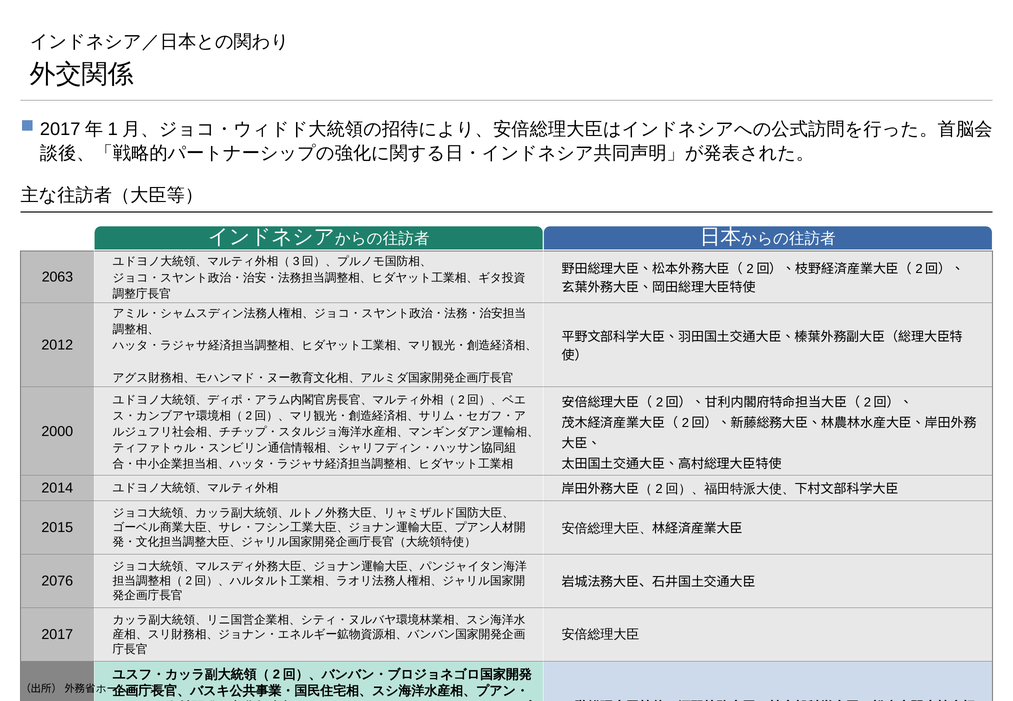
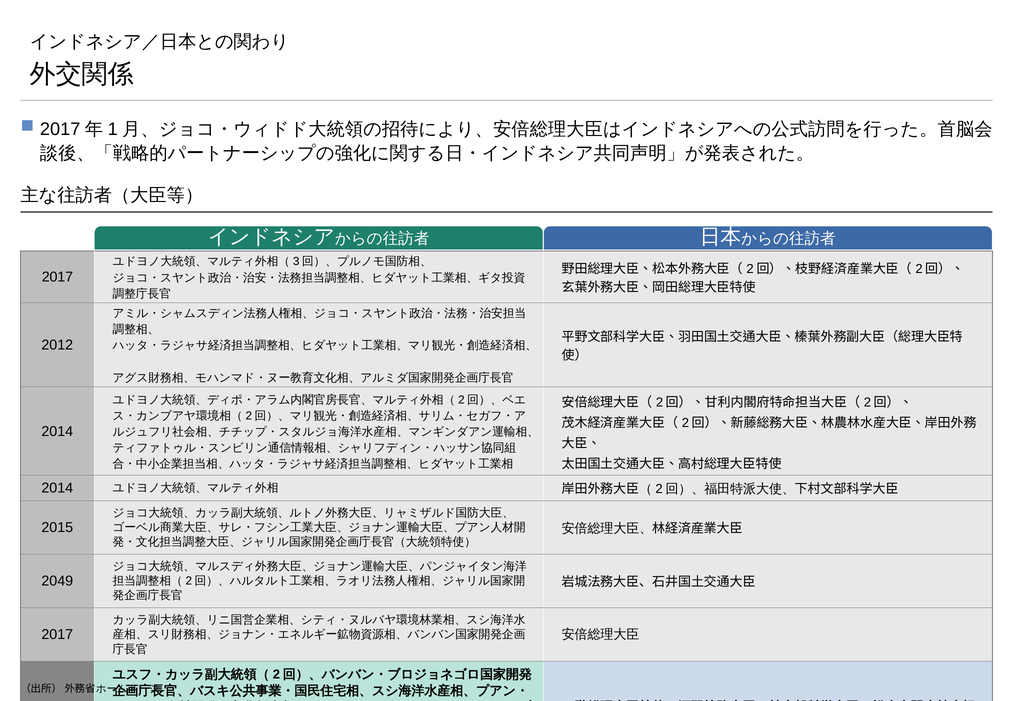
2063 at (57, 277): 2063 -> 2017
2000 at (57, 431): 2000 -> 2014
2076: 2076 -> 2049
